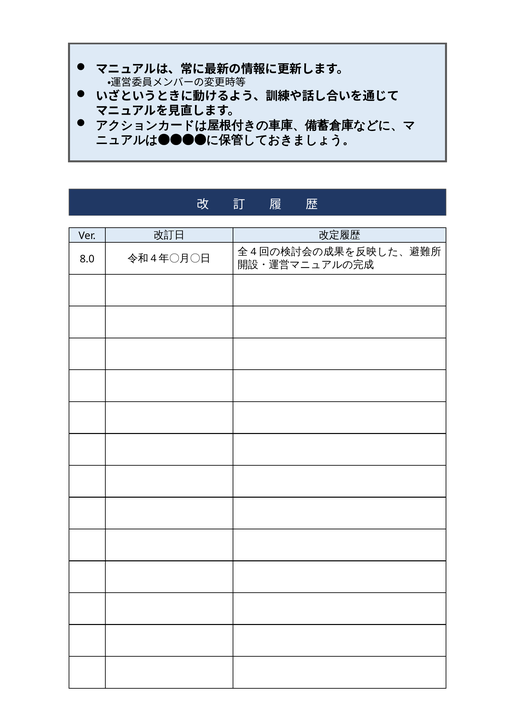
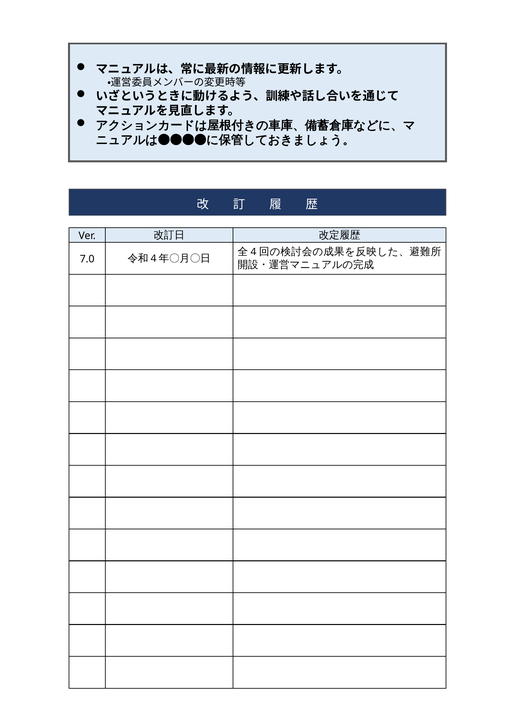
8.0: 8.0 -> 7.0
